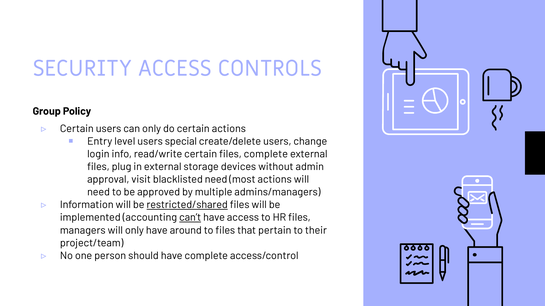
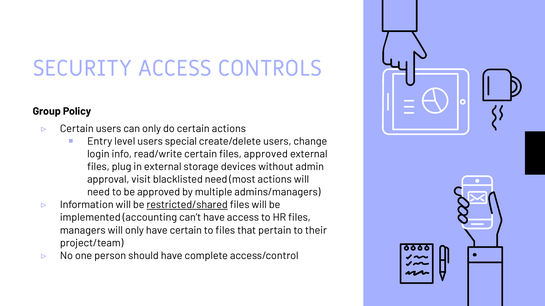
files complete: complete -> approved
can’t underline: present -> none
have around: around -> certain
